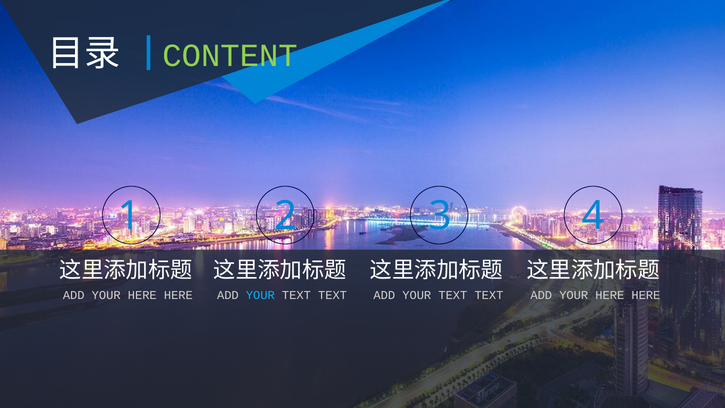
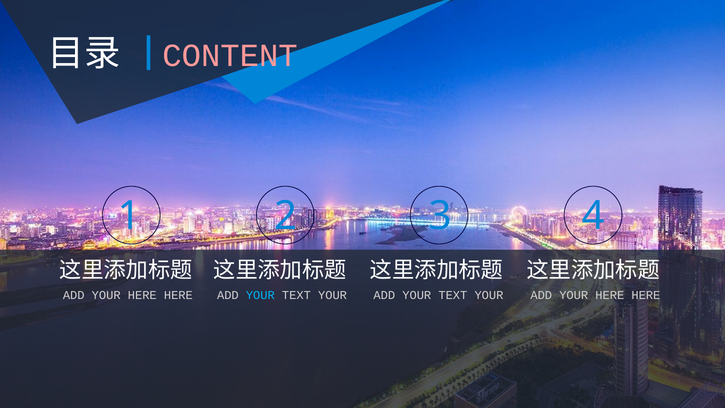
CONTENT colour: light green -> pink
TEXT at (333, 295): TEXT -> YOUR
TEXT at (489, 295): TEXT -> YOUR
